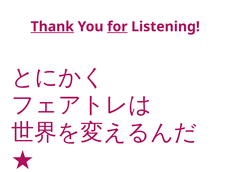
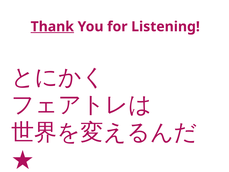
for underline: present -> none
